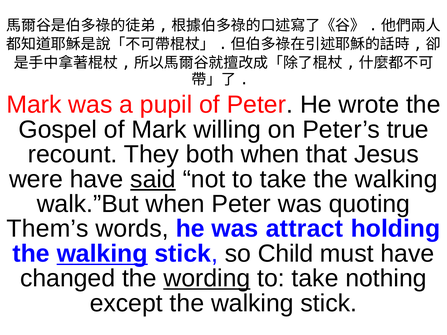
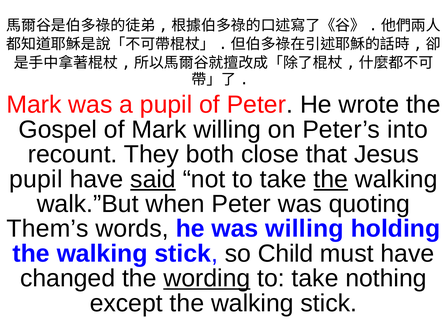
true: true -> into
both when: when -> close
were at (36, 179): were -> pupil
the at (331, 179) underline: none -> present
was attract: attract -> willing
walking at (102, 254) underline: present -> none
